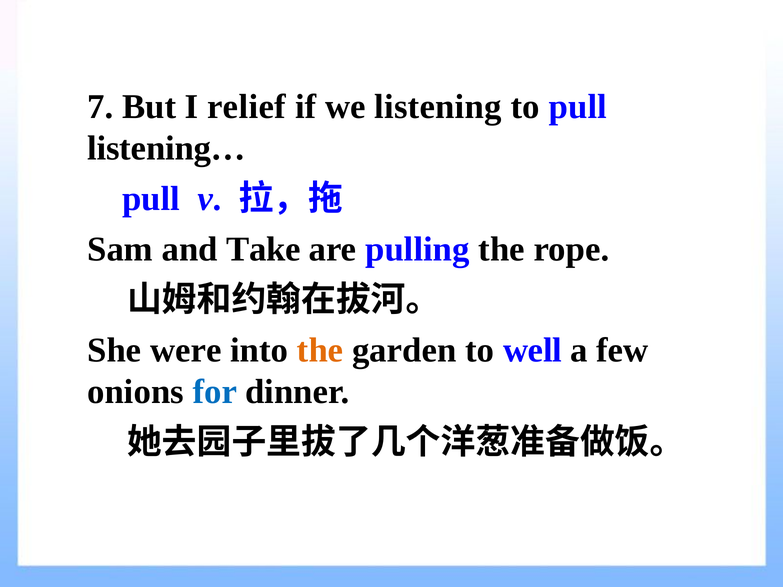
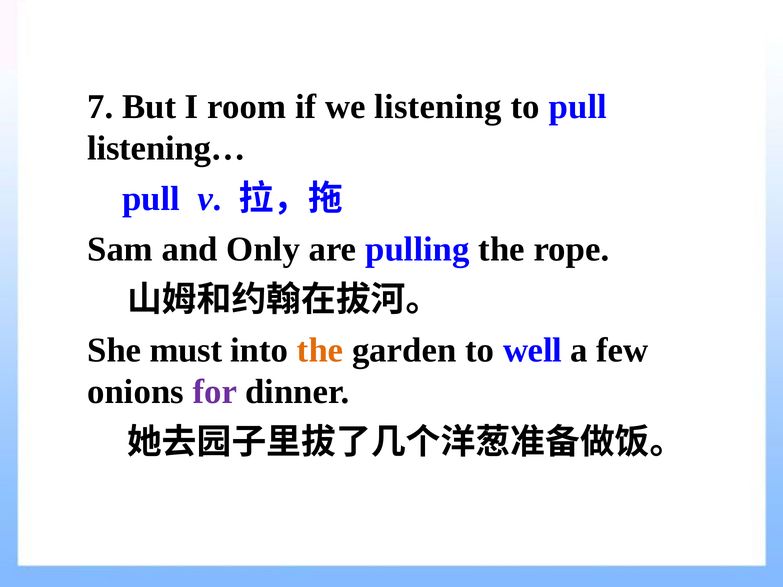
relief: relief -> room
Take: Take -> Only
were: were -> must
for colour: blue -> purple
